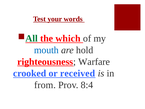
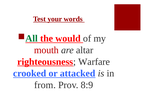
which: which -> would
mouth colour: blue -> red
hold: hold -> altar
received: received -> attacked
8:4: 8:4 -> 8:9
